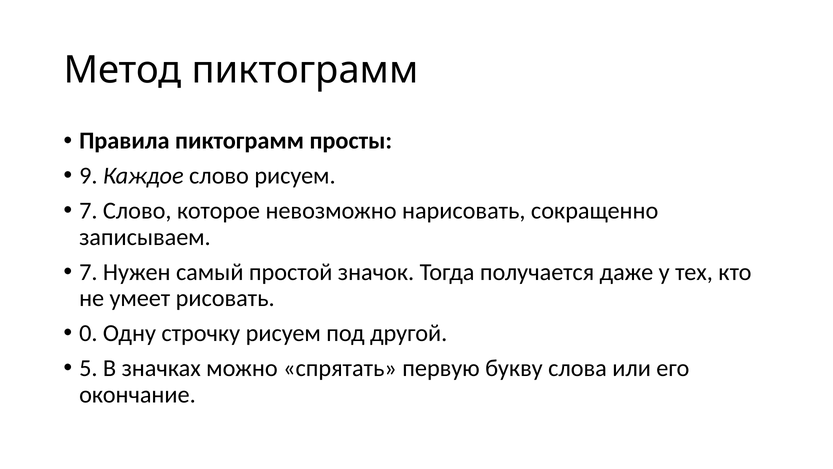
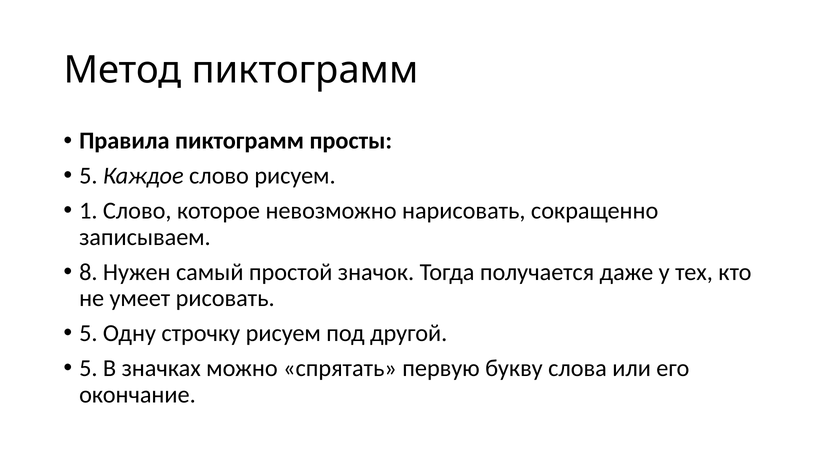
9 at (88, 176): 9 -> 5
7 at (88, 211): 7 -> 1
7 at (88, 272): 7 -> 8
0 at (88, 333): 0 -> 5
